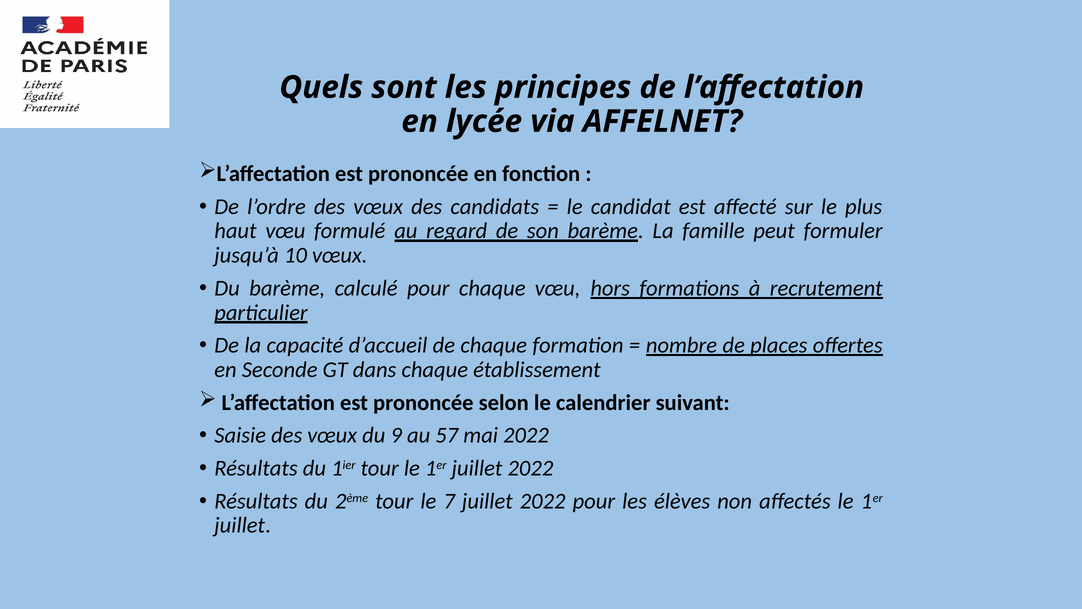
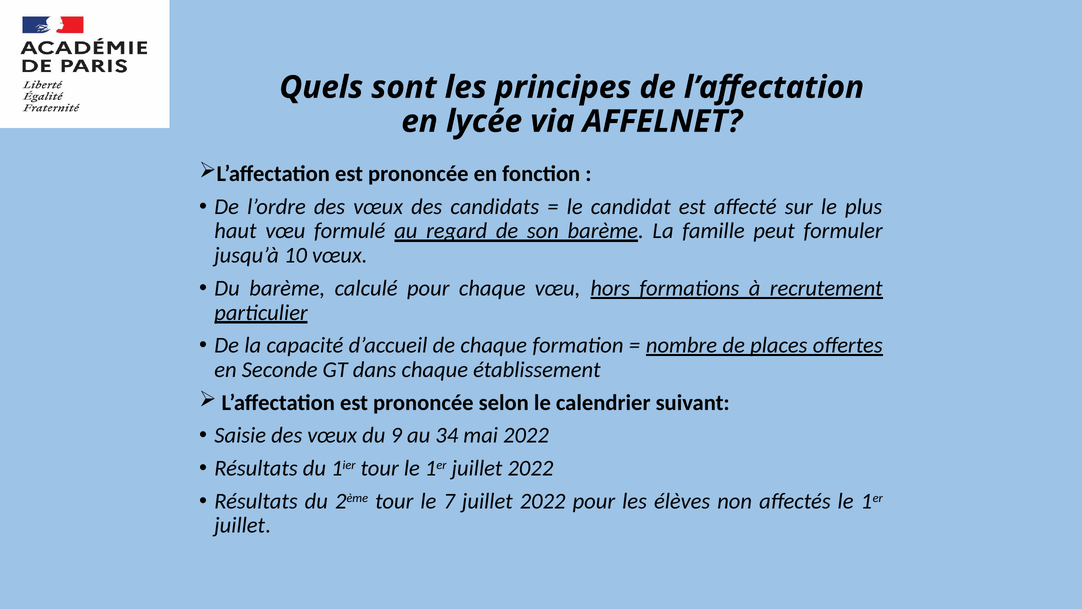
57: 57 -> 34
